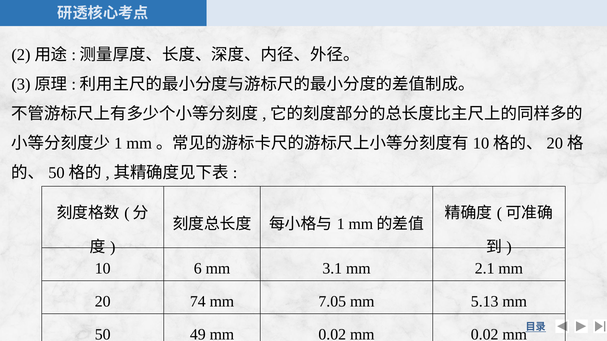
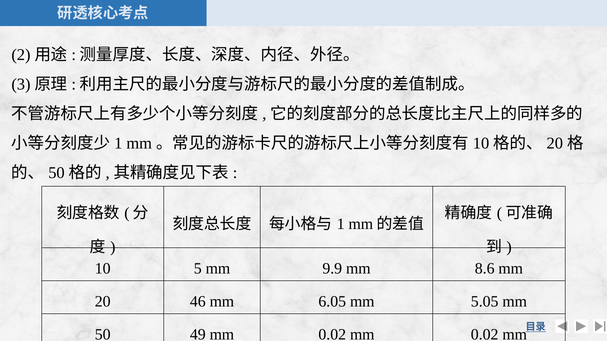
6: 6 -> 5
3.1: 3.1 -> 9.9
2.1: 2.1 -> 8.6
74: 74 -> 46
7.05: 7.05 -> 6.05
5.13: 5.13 -> 5.05
